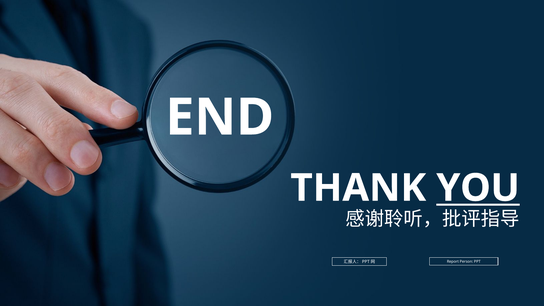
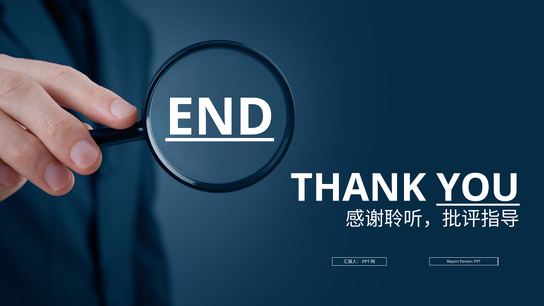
END underline: none -> present
